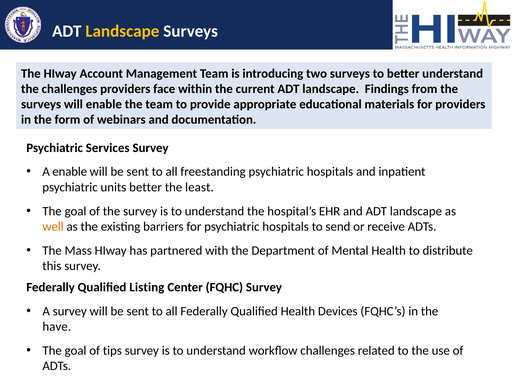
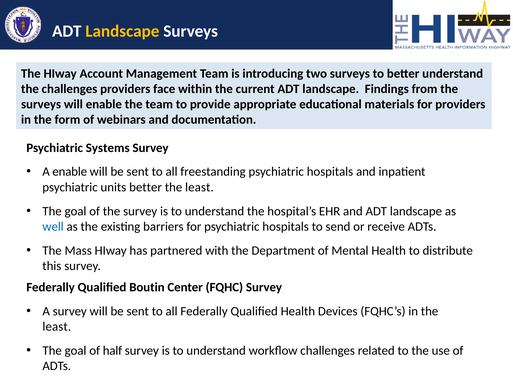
Services: Services -> Systems
well colour: orange -> blue
Listing: Listing -> Boutin
have at (57, 326): have -> least
tips: tips -> half
